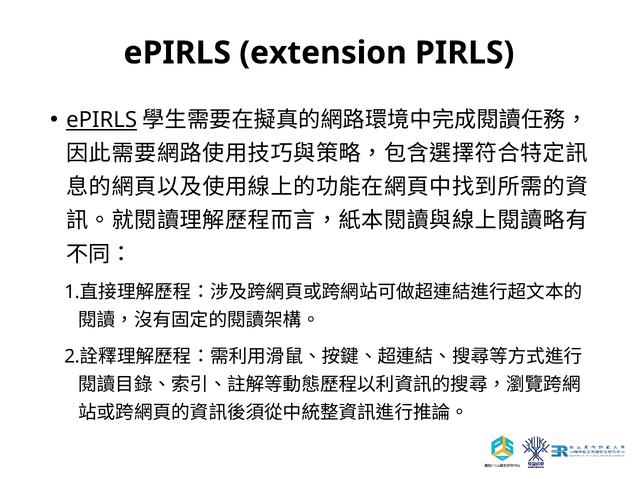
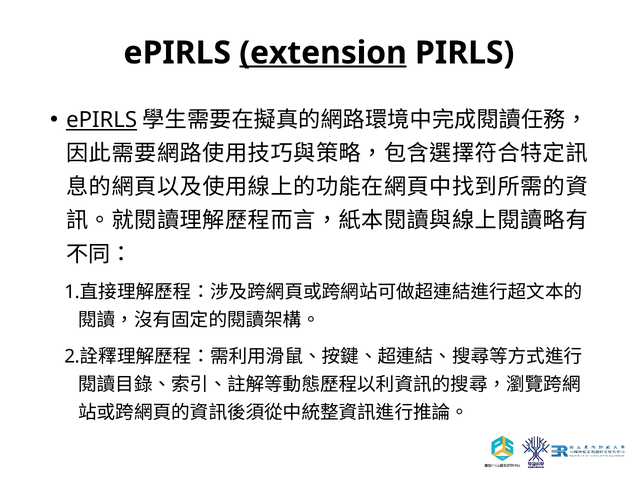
extension underline: none -> present
